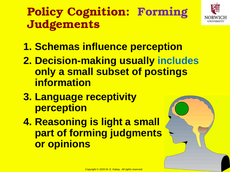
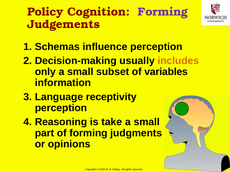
includes colour: blue -> orange
postings: postings -> variables
light: light -> take
